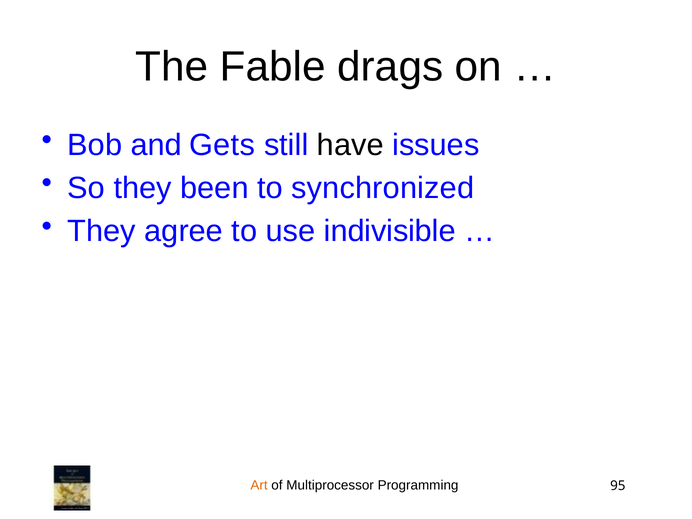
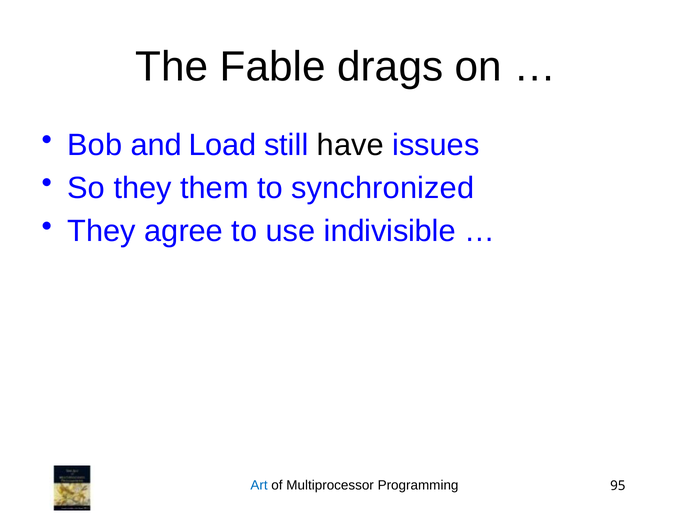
Gets: Gets -> Load
been: been -> them
Art colour: orange -> blue
